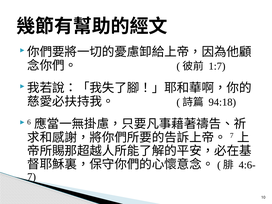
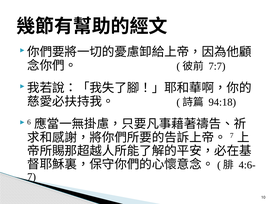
1:7: 1:7 -> 7:7
